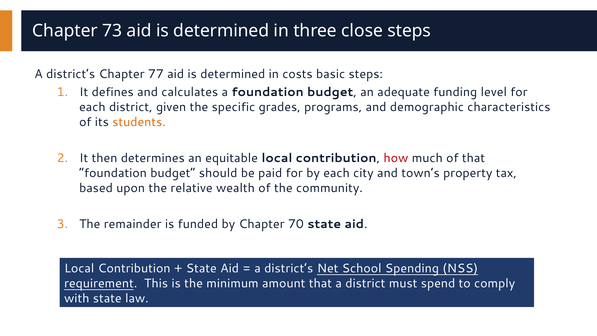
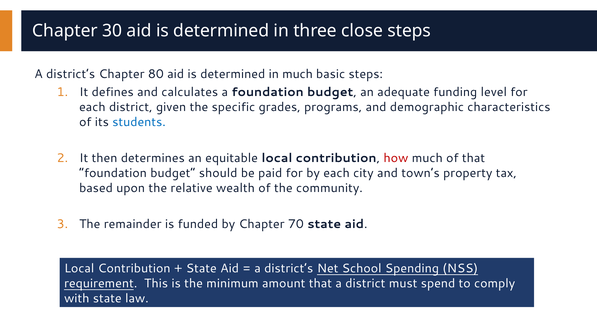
73: 73 -> 30
77: 77 -> 80
in costs: costs -> much
students colour: orange -> blue
